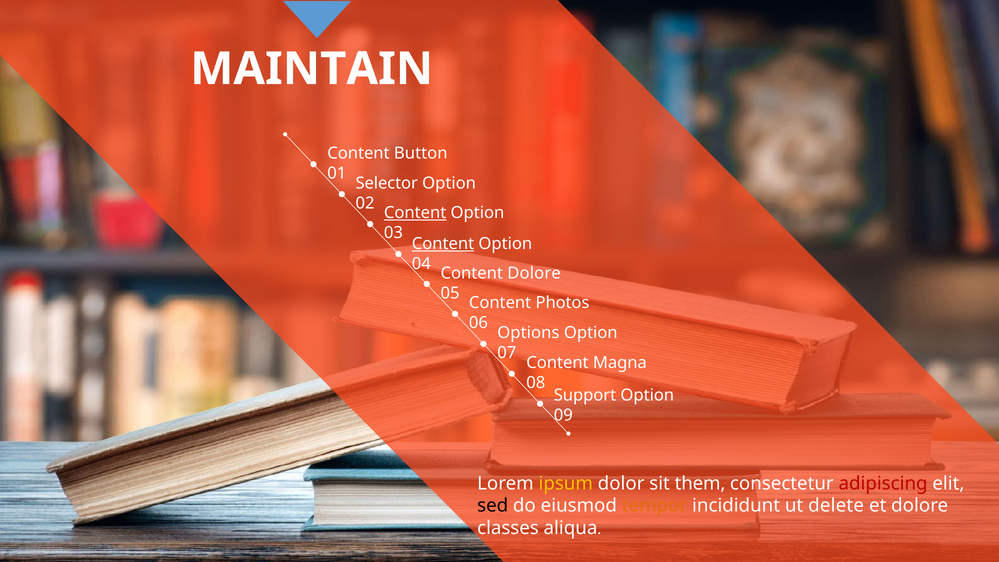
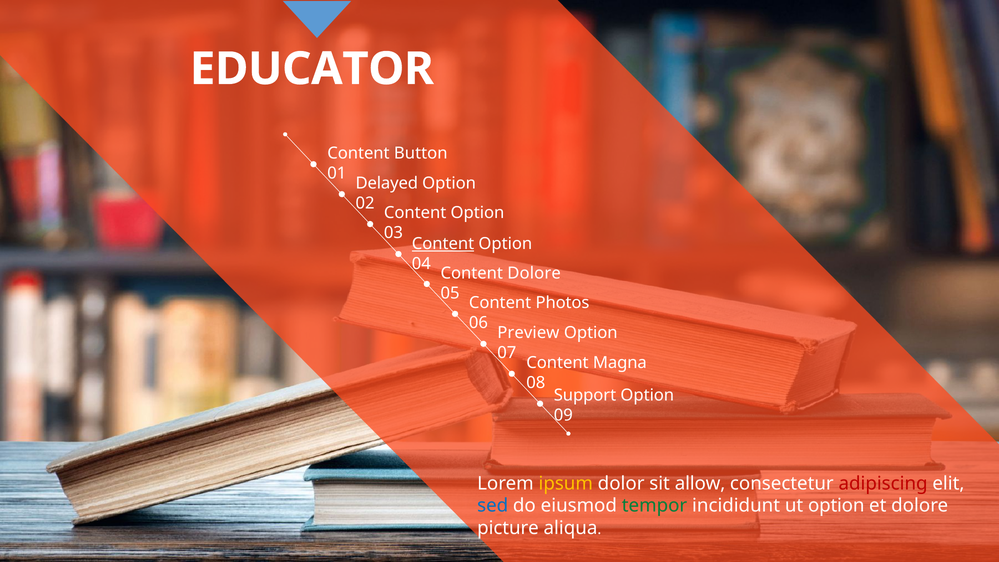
MAINTAIN: MAINTAIN -> EDUCATOR
Selector: Selector -> Delayed
Content at (415, 213) underline: present -> none
Options: Options -> Preview
them: them -> allow
sed colour: black -> blue
tempor colour: orange -> green
ut delete: delete -> option
classes: classes -> picture
